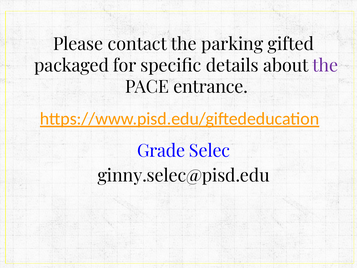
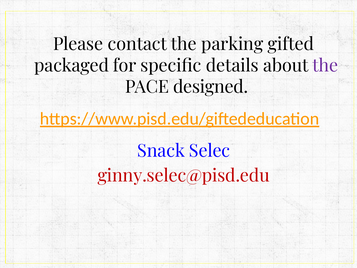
entrance: entrance -> designed
Grade: Grade -> Snack
ginny.selec@pisd.edu colour: black -> red
